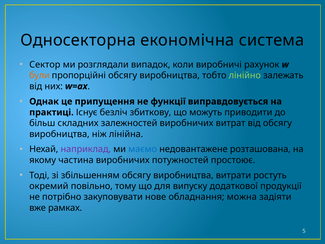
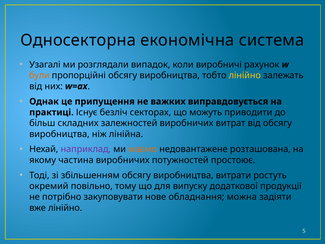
Сектор: Сектор -> Узагалі
лінійно at (245, 75) colour: light green -> yellow
функції: функції -> важких
збиткову: збиткову -> секторах
маємо colour: blue -> orange
вже рамках: рамках -> лінійно
